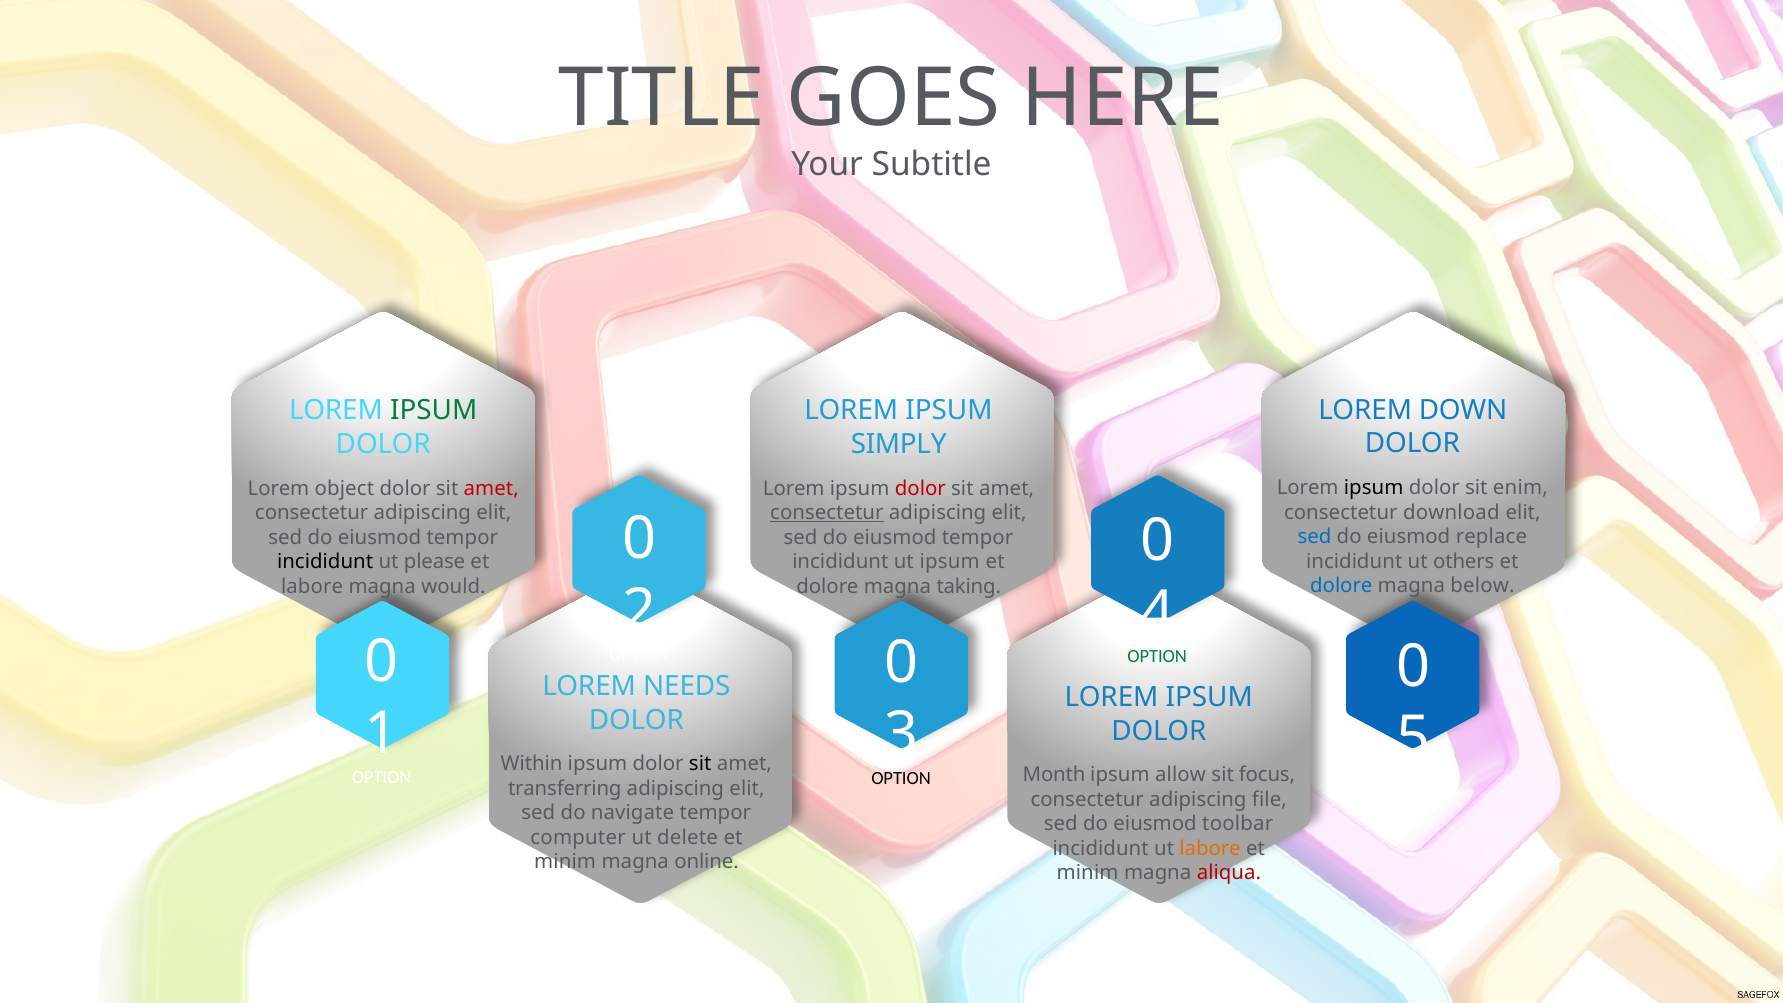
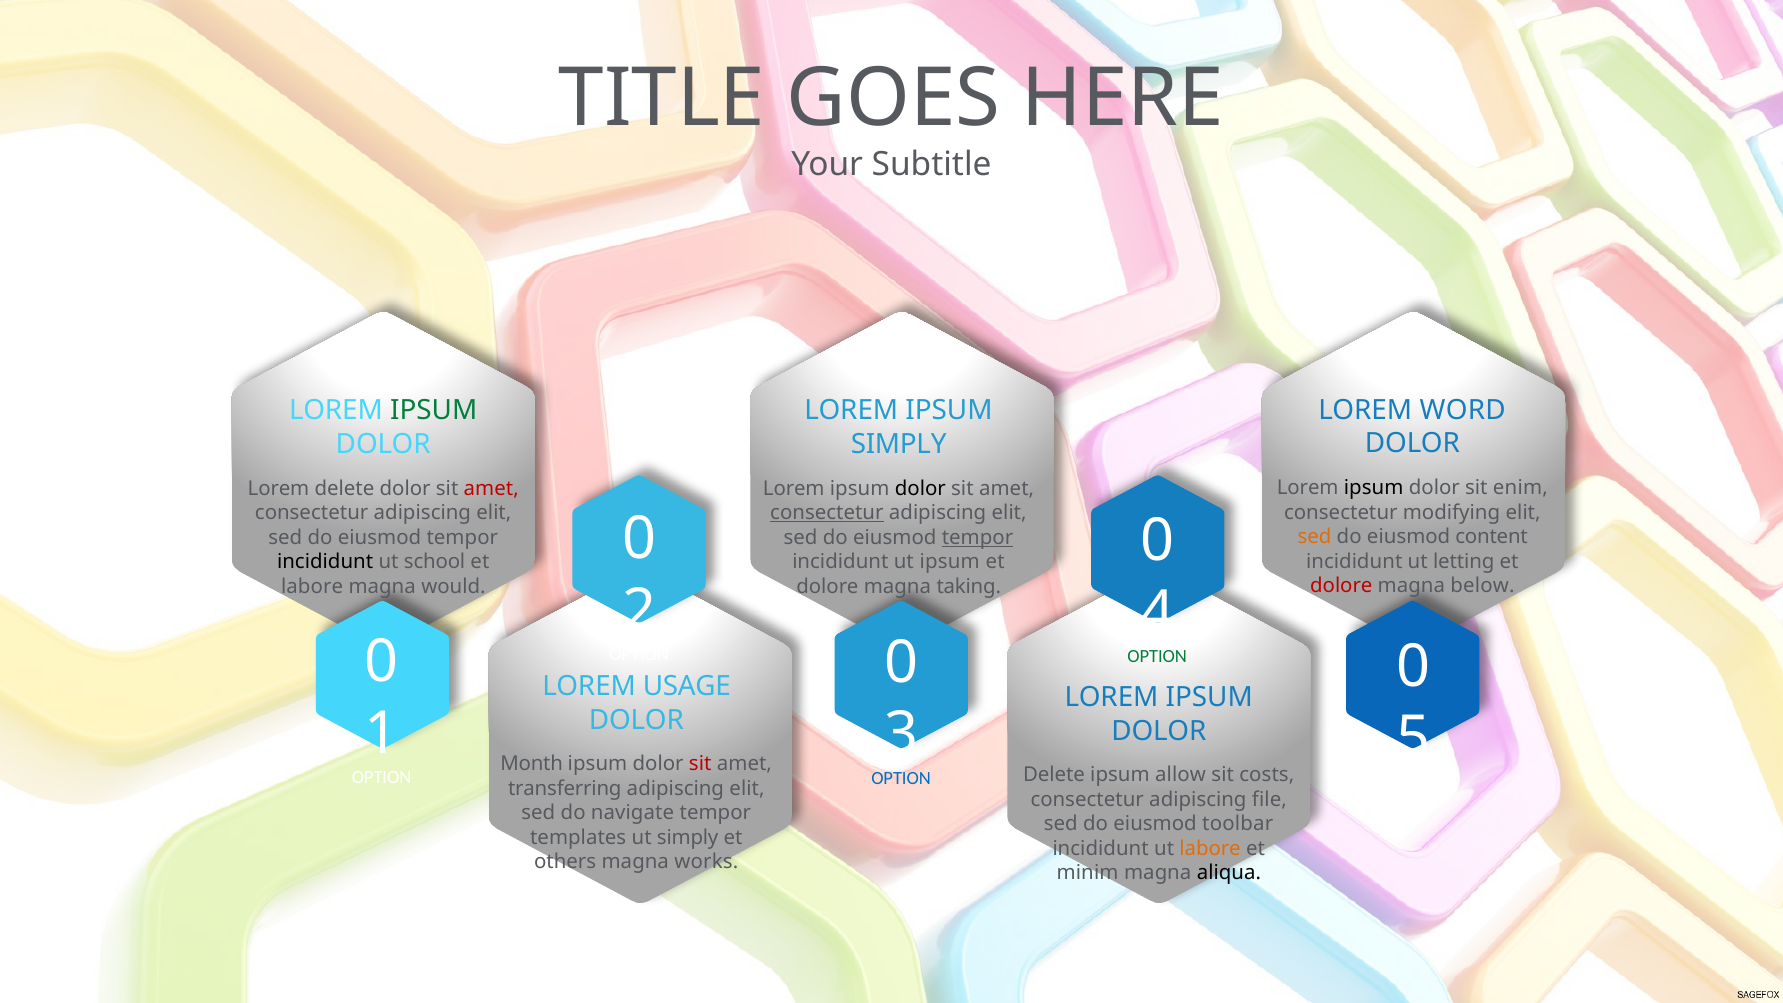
DOWN: DOWN -> WORD
Lorem object: object -> delete
dolor at (920, 488) colour: red -> black
download: download -> modifying
sed at (1314, 537) colour: blue -> orange
replace: replace -> content
tempor at (978, 537) underline: none -> present
others: others -> letting
please: please -> school
dolore at (1341, 586) colour: blue -> red
NEEDS: NEEDS -> USAGE
Within: Within -> Month
sit at (700, 764) colour: black -> red
Month at (1054, 775): Month -> Delete
focus: focus -> costs
OPTION at (901, 778) colour: black -> blue
computer: computer -> templates
ut delete: delete -> simply
minim at (565, 862): minim -> others
online: online -> works
aliqua colour: red -> black
